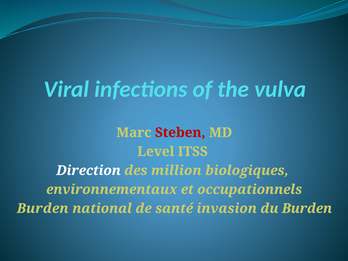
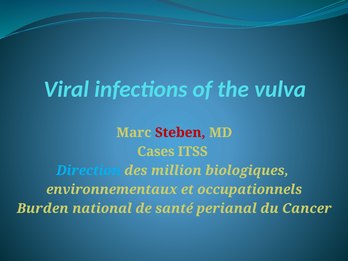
Level: Level -> Cases
Direction colour: white -> light blue
invasion: invasion -> perianal
du Burden: Burden -> Cancer
